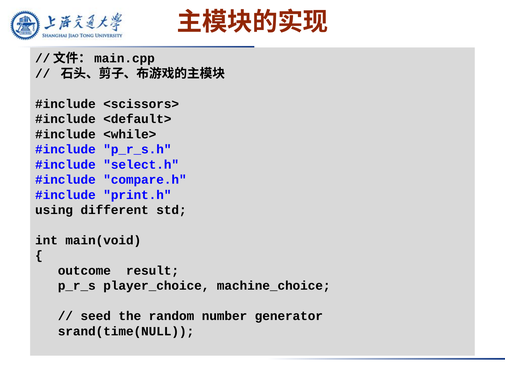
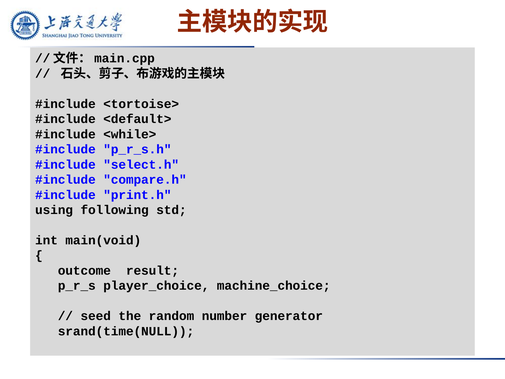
<scissors>: <scissors> -> <tortoise>
different: different -> following
